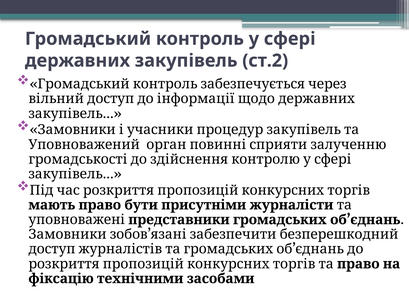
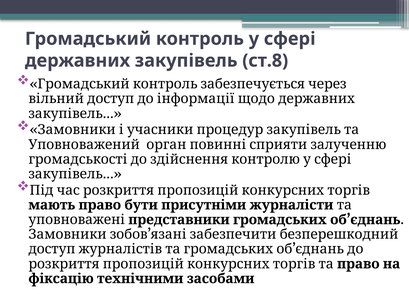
ст.2: ст.2 -> ст.8
